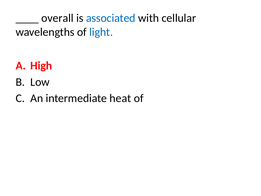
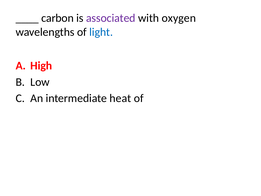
overall: overall -> carbon
associated colour: blue -> purple
cellular: cellular -> oxygen
